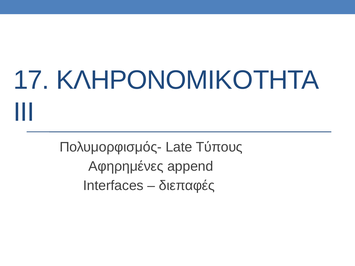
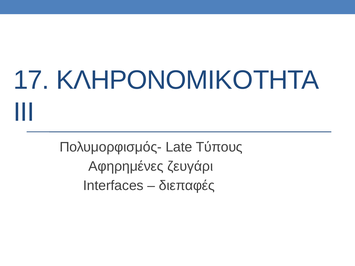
append: append -> ζευγάρι
